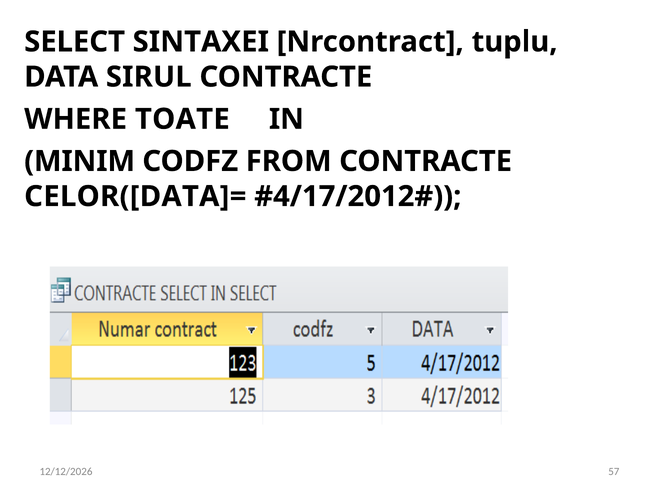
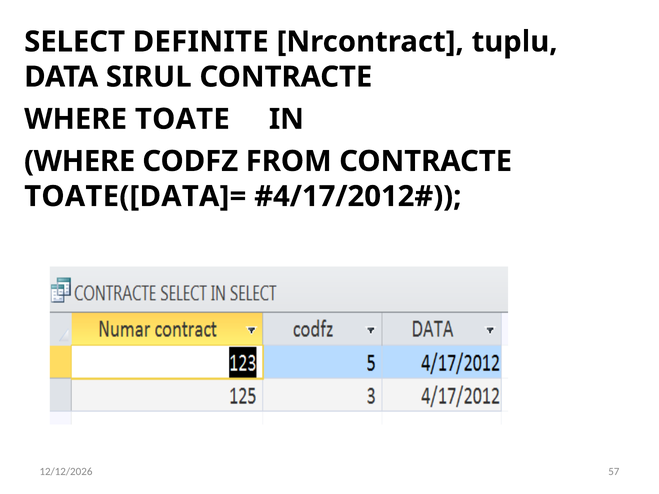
SINTAXEI: SINTAXEI -> DEFINITE
MINIM at (80, 161): MINIM -> WHERE
CELOR([DATA]=: CELOR([DATA]= -> TOATE([DATA]=
